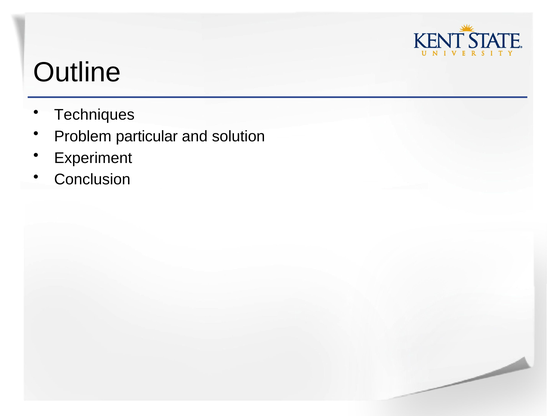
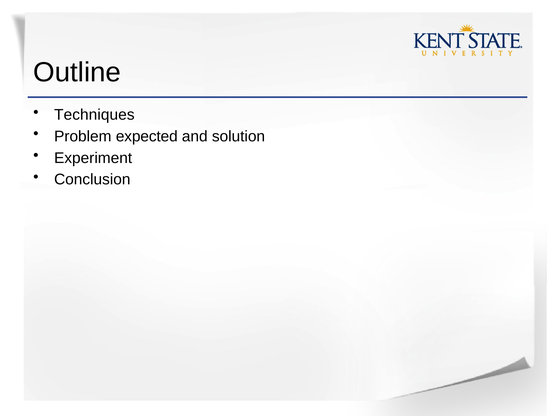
particular: particular -> expected
